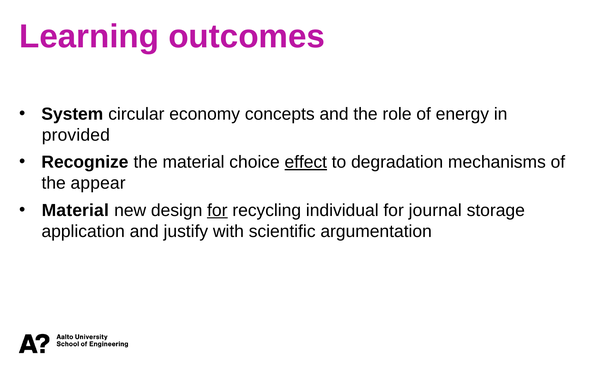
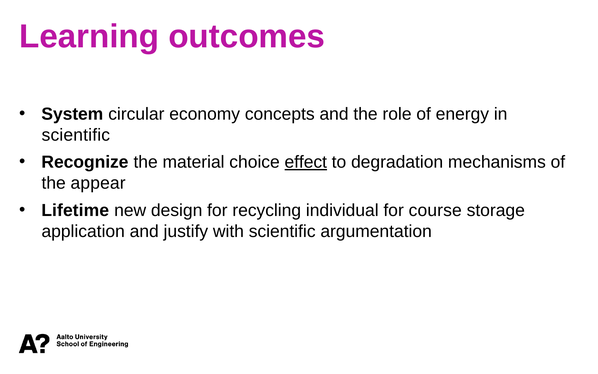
provided at (76, 135): provided -> scientific
Material at (75, 210): Material -> Lifetime
for at (217, 210) underline: present -> none
journal: journal -> course
